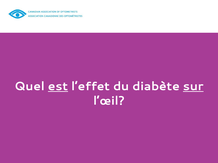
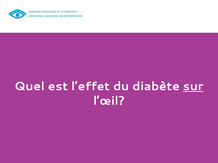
est underline: present -> none
